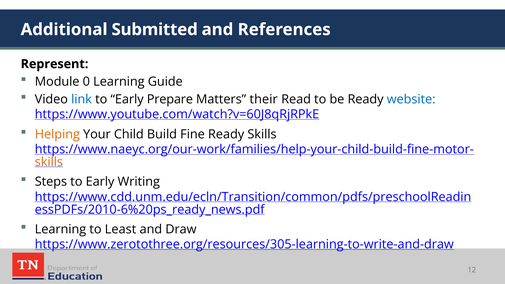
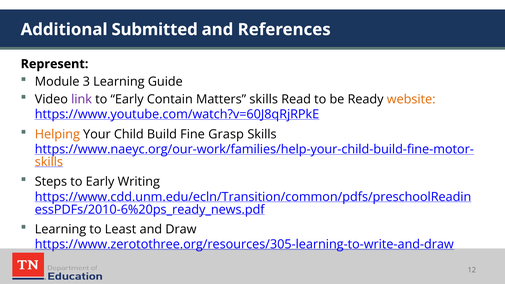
0: 0 -> 3
link colour: blue -> purple
Prepare: Prepare -> Contain
Matters their: their -> skills
website colour: blue -> orange
Fine Ready: Ready -> Grasp
